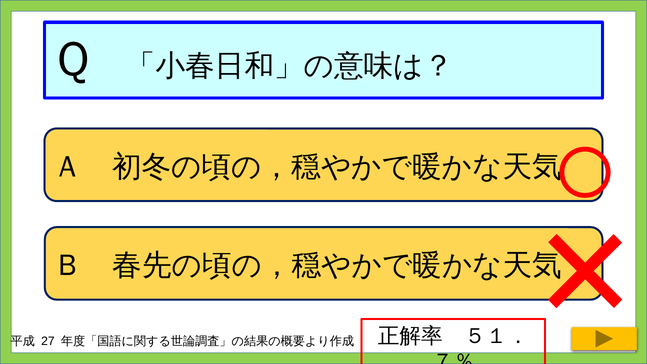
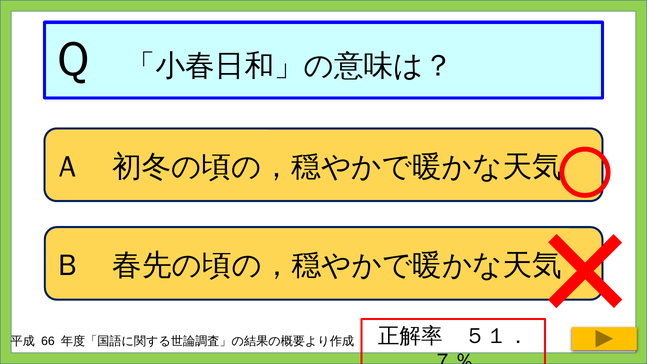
27: 27 -> 66
